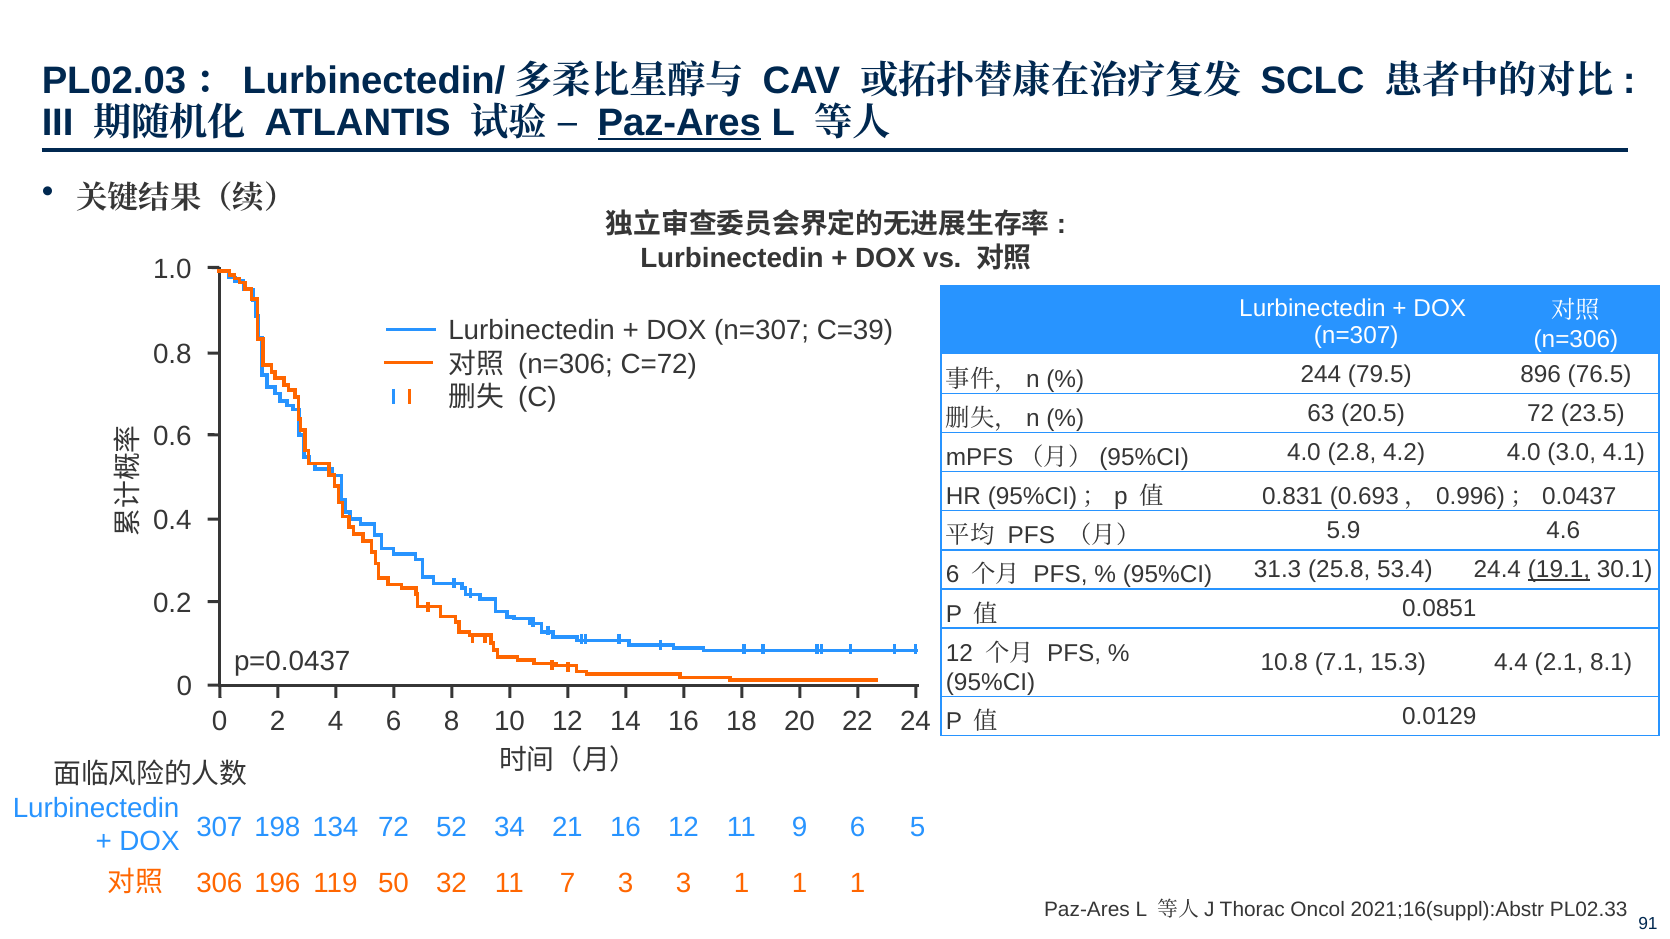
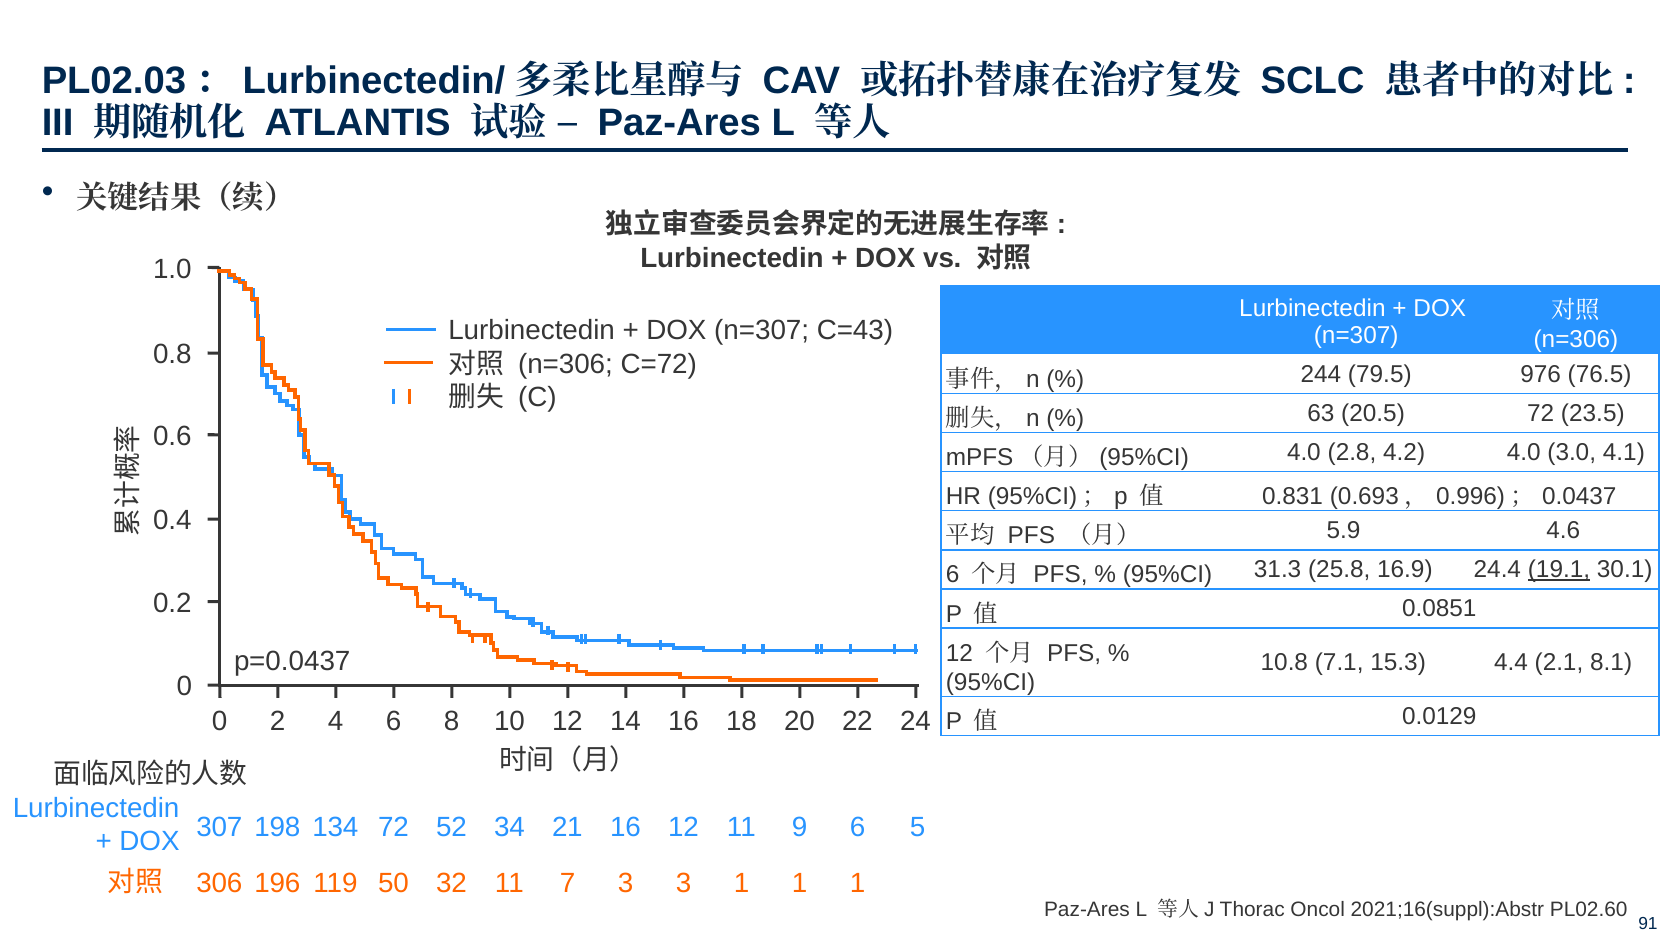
Paz-Ares at (679, 123) underline: present -> none
C=39: C=39 -> C=43
896: 896 -> 976
53.4: 53.4 -> 16.9
PL02.33: PL02.33 -> PL02.60
